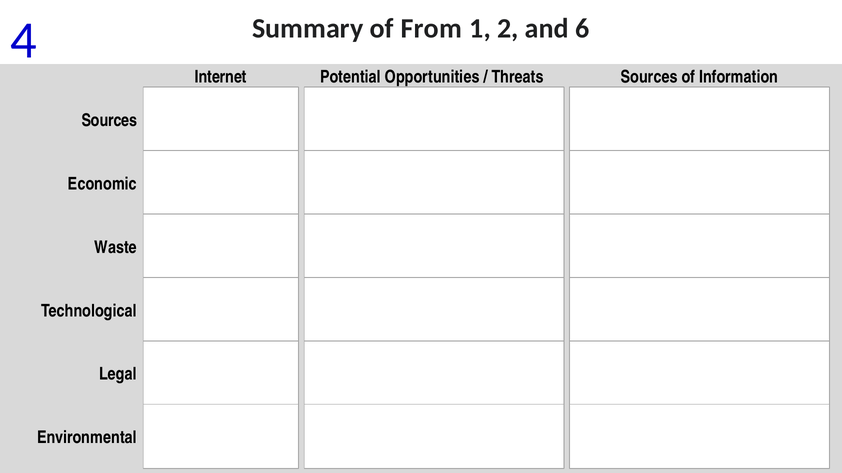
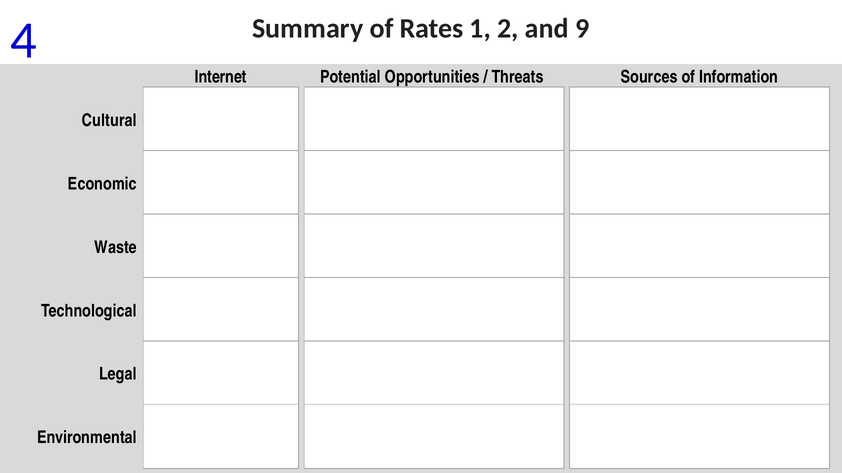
From: From -> Rates
6: 6 -> 9
Sources at (109, 121): Sources -> Cultural
